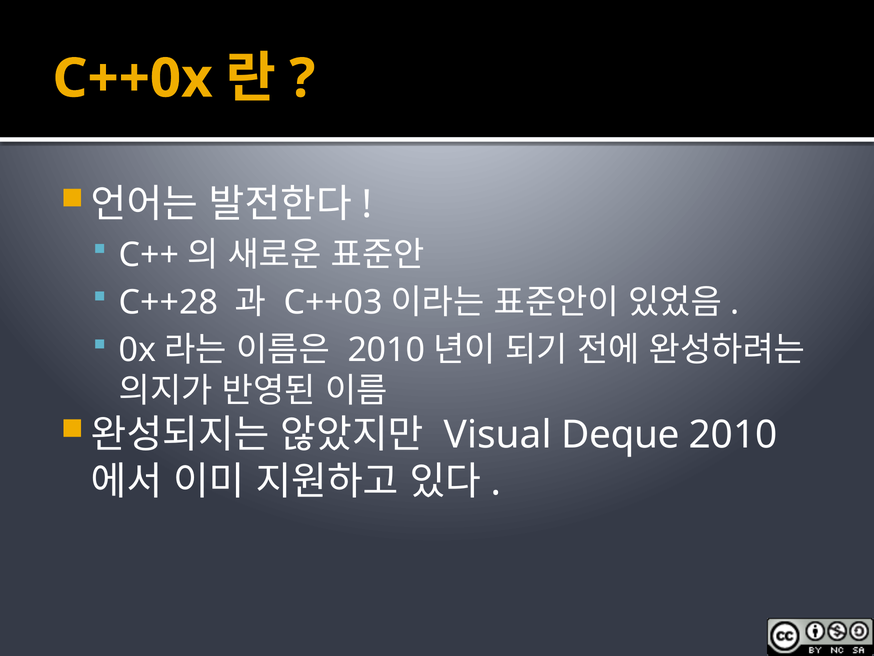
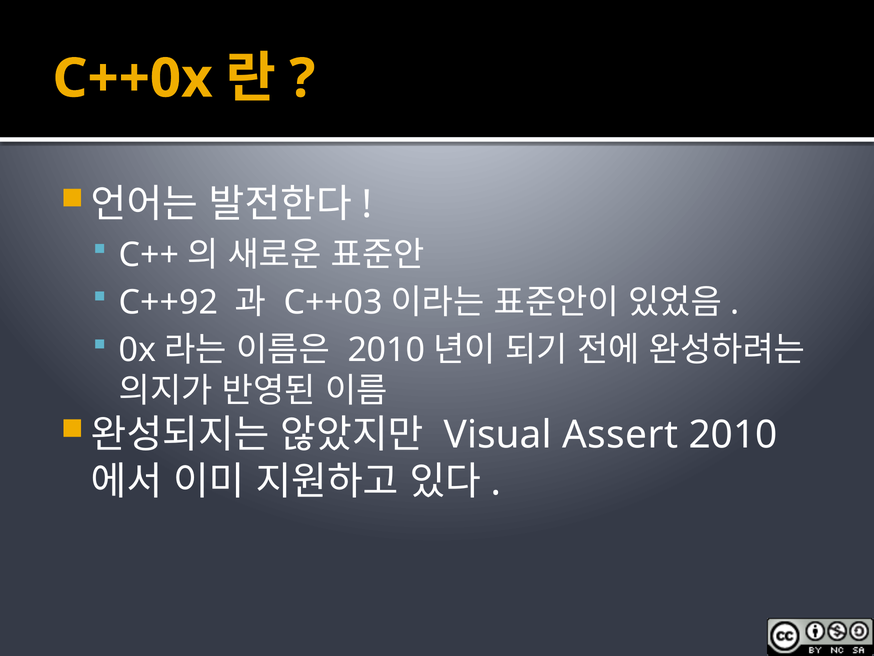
C++28: C++28 -> C++92
Deque: Deque -> Assert
